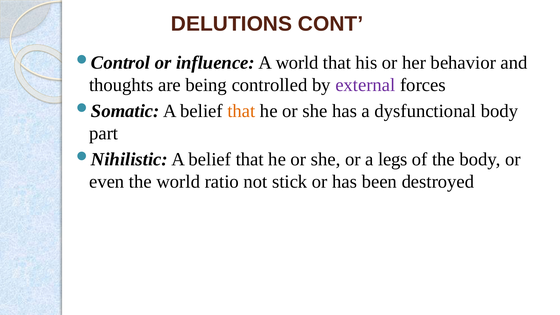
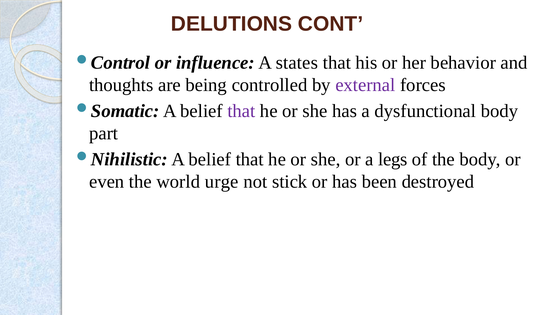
A world: world -> states
that at (241, 111) colour: orange -> purple
ratio: ratio -> urge
